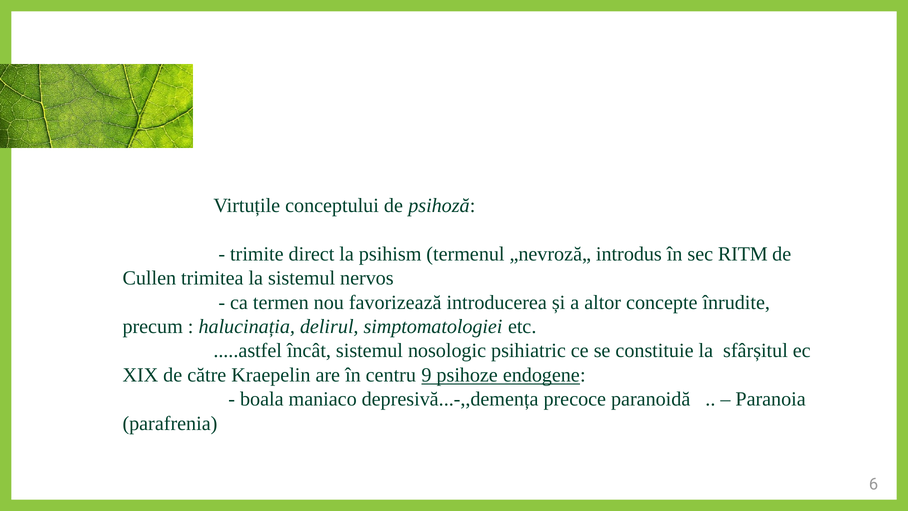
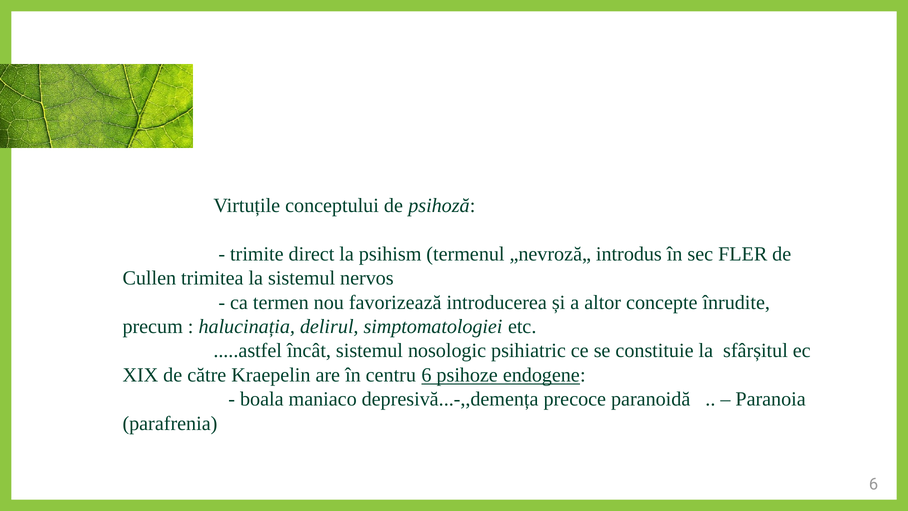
RITM: RITM -> FLER
centru 9: 9 -> 6
